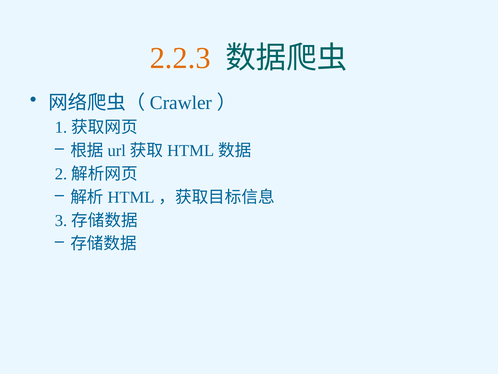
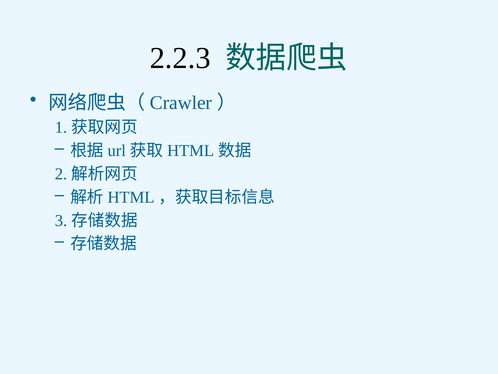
2.2.3 colour: orange -> black
